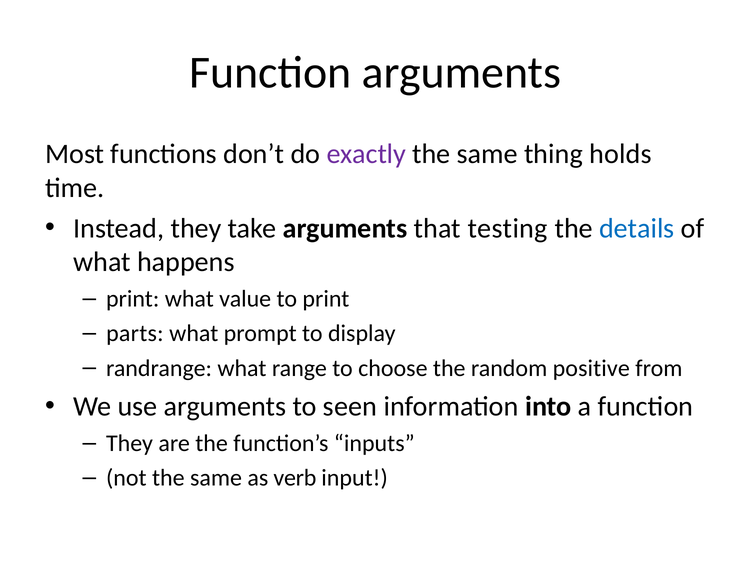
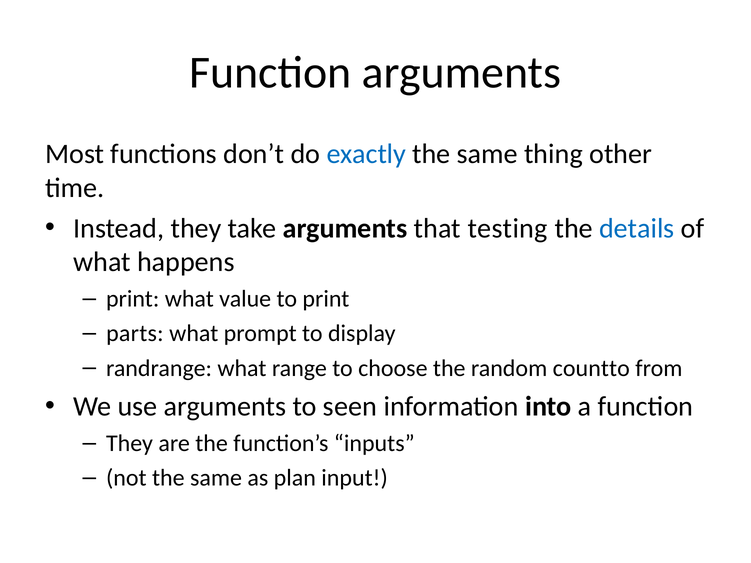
exactly colour: purple -> blue
holds: holds -> other
positive: positive -> countto
verb: verb -> plan
